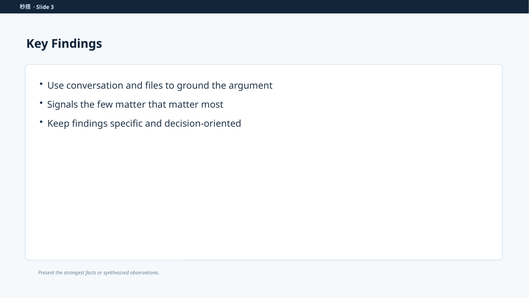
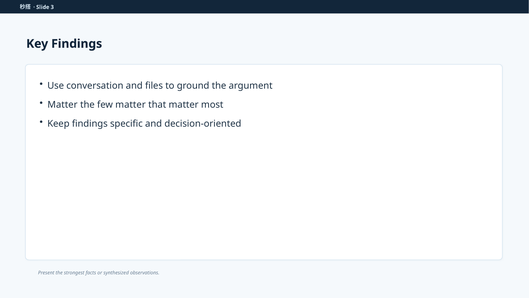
Signals at (63, 105): Signals -> Matter
